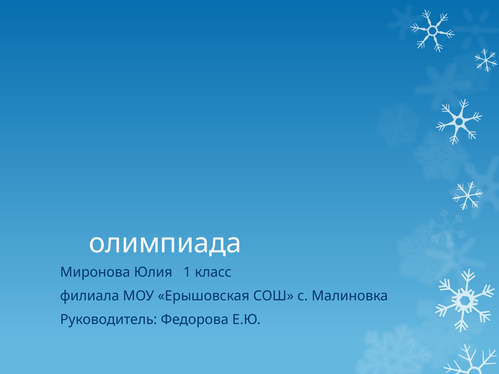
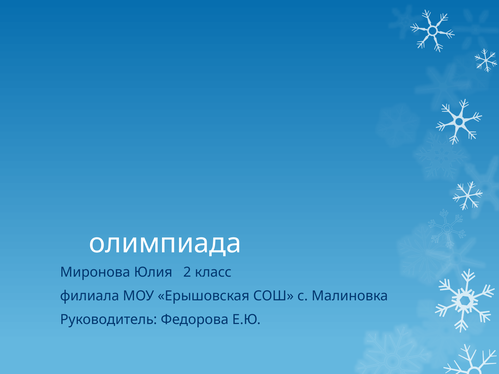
1: 1 -> 2
